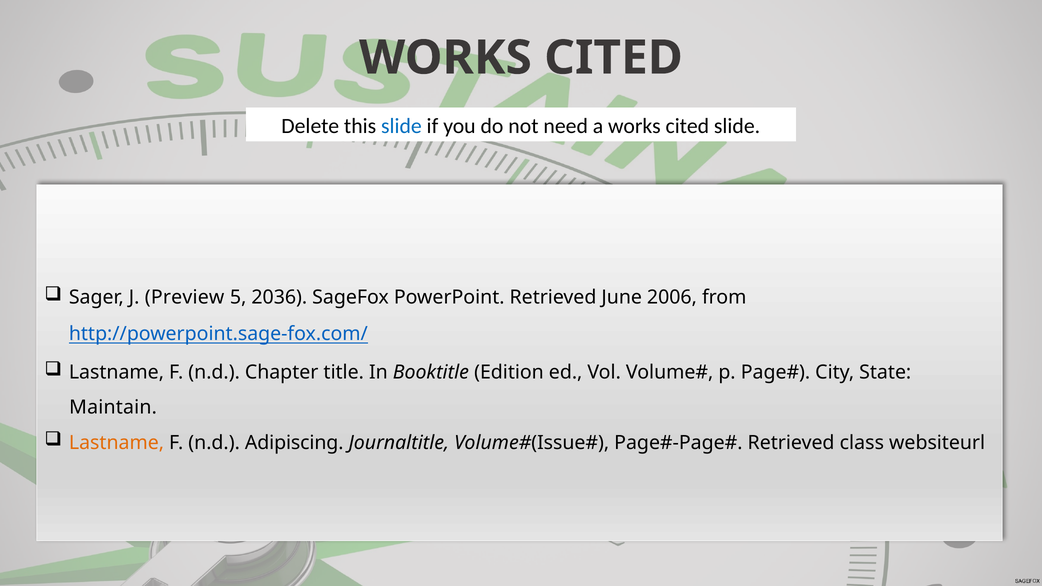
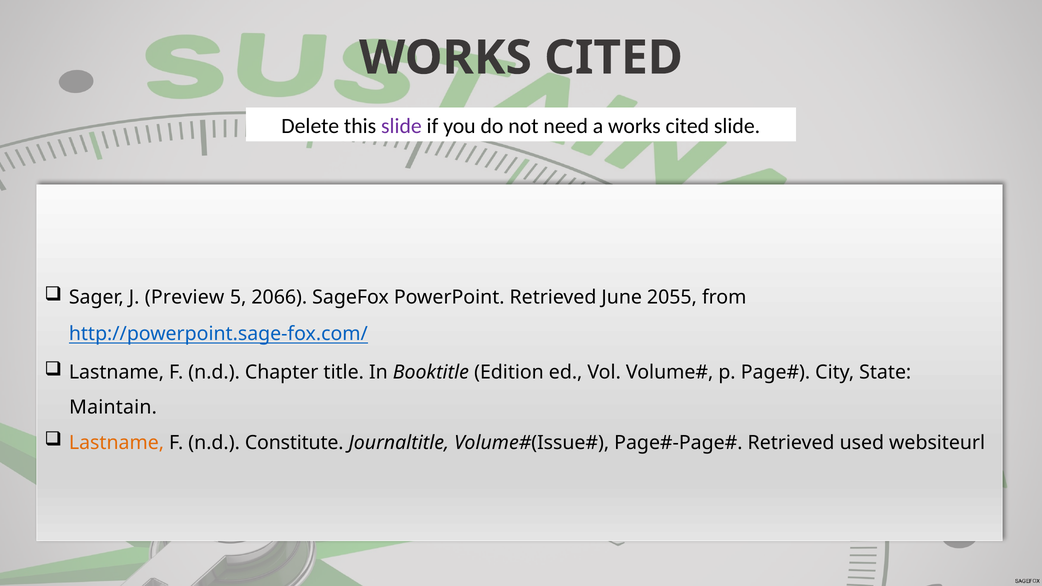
slide at (401, 126) colour: blue -> purple
2036: 2036 -> 2066
2006: 2006 -> 2055
Adipiscing: Adipiscing -> Constitute
class: class -> used
